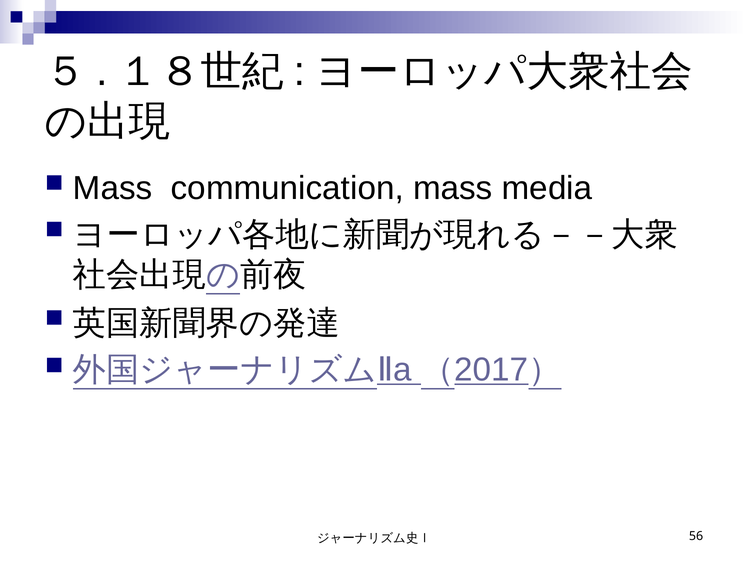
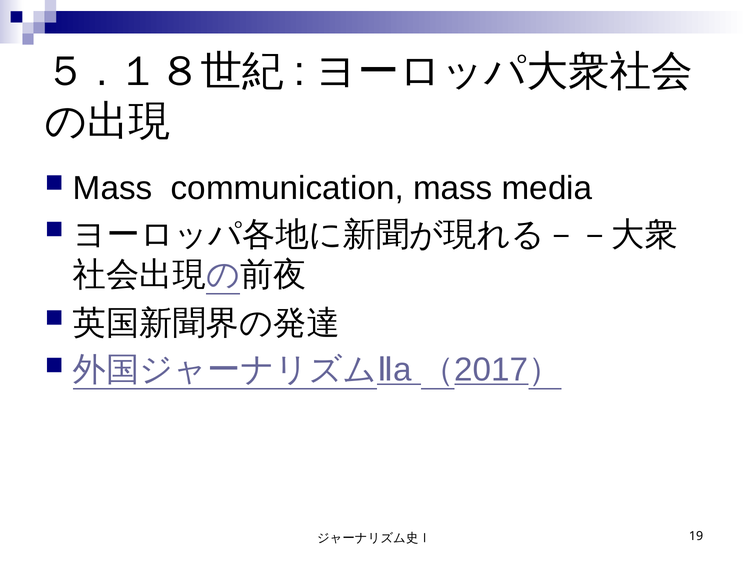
56: 56 -> 19
